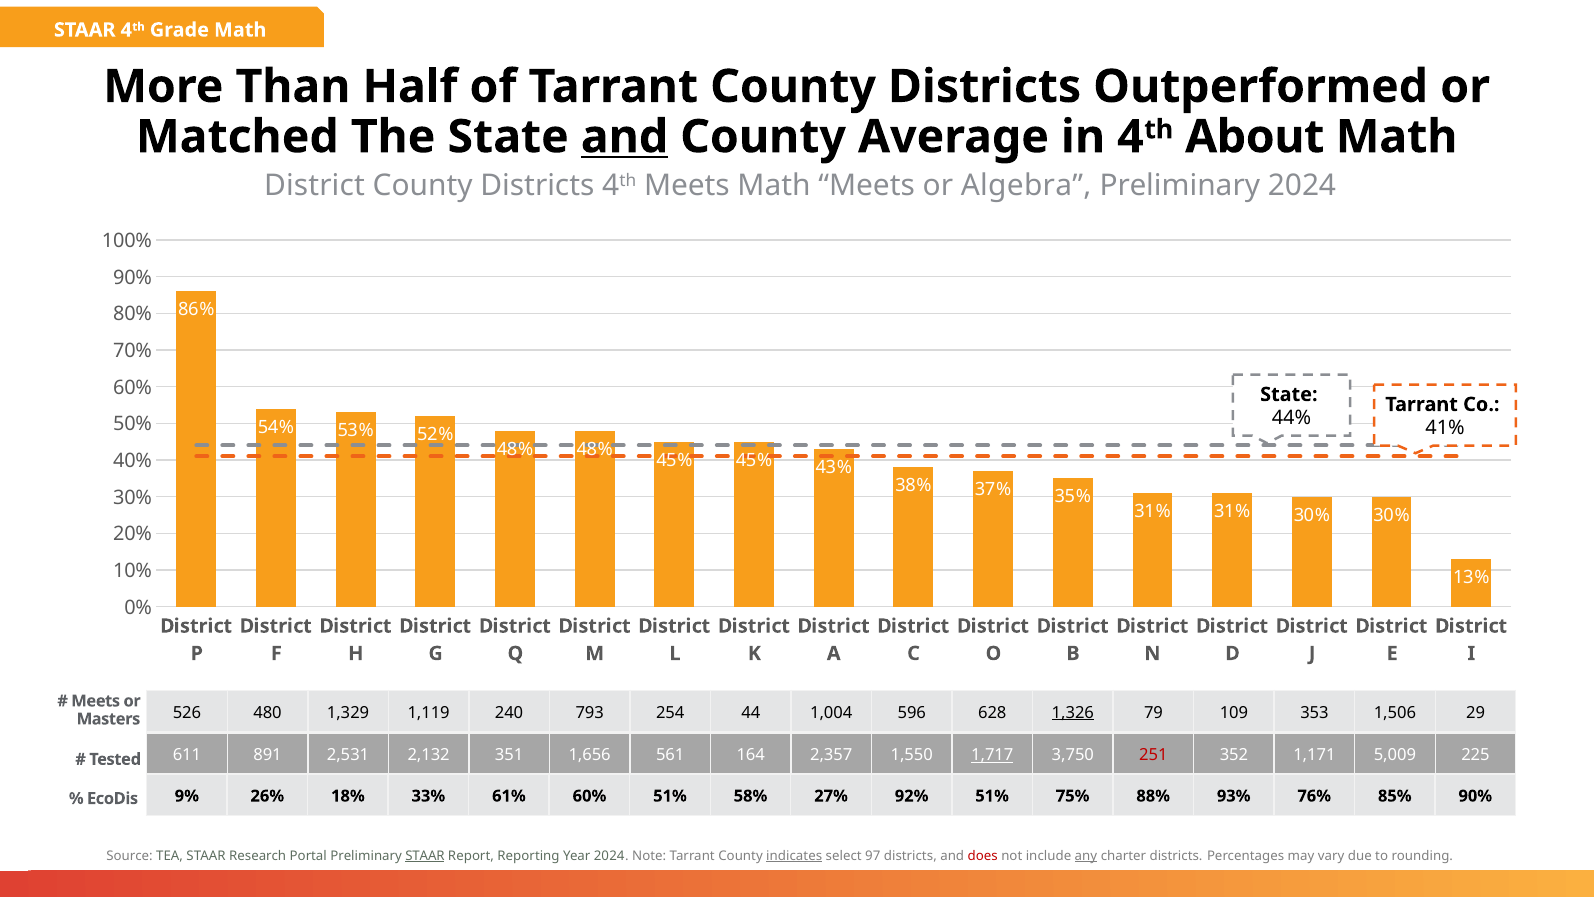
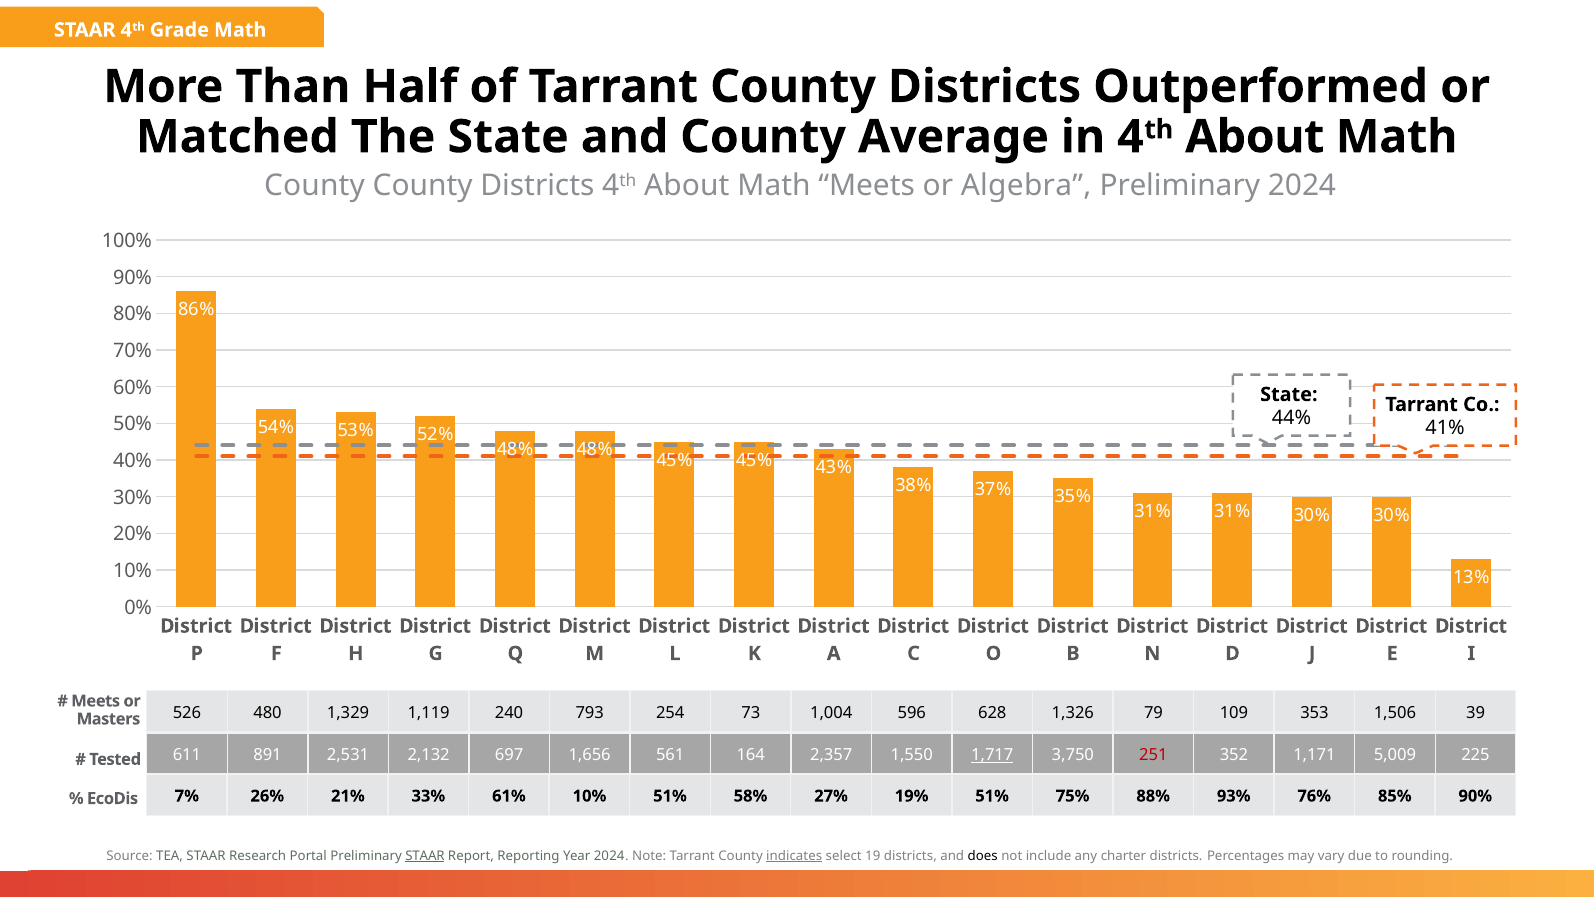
and at (624, 137) underline: present -> none
District at (314, 186): District -> County
4th Meets: Meets -> About
44: 44 -> 73
1,326 underline: present -> none
29: 29 -> 39
351: 351 -> 697
9%: 9% -> 7%
18%: 18% -> 21%
61% 60%: 60% -> 10%
92%: 92% -> 19%
97: 97 -> 19
does colour: red -> black
any underline: present -> none
